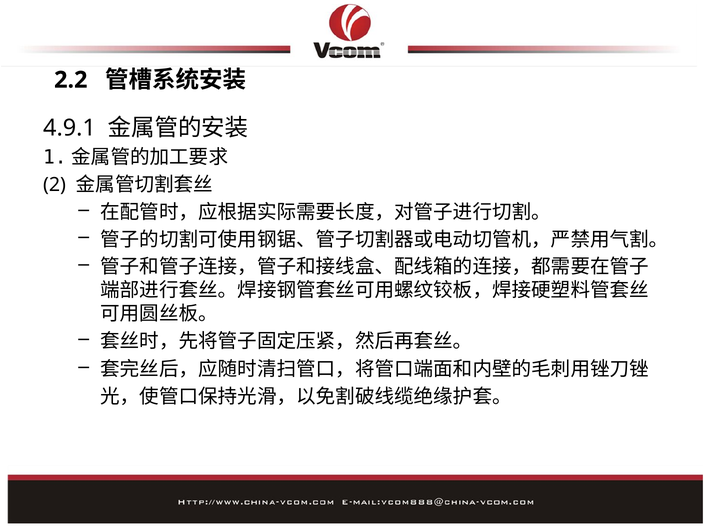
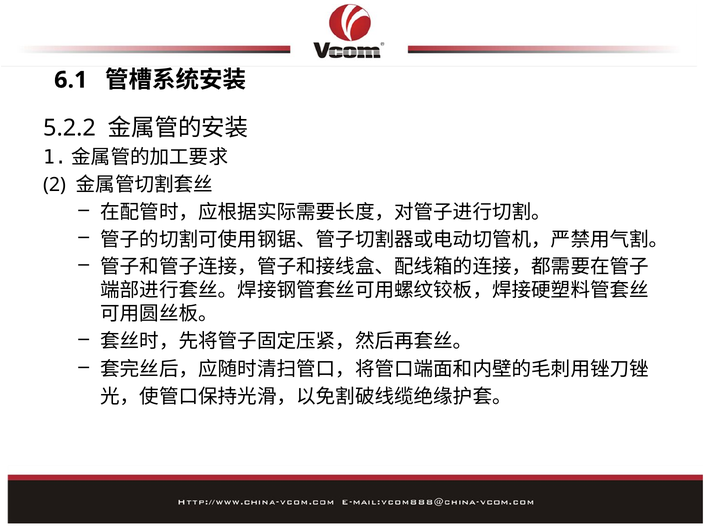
2.2: 2.2 -> 6.1
4.9.1: 4.9.1 -> 5.2.2
